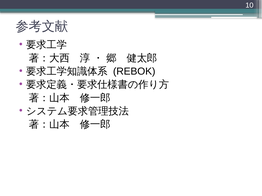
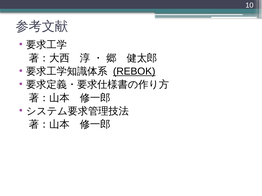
REBOK underline: none -> present
